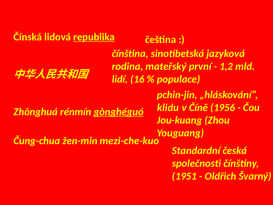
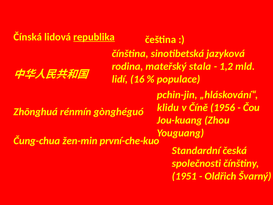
první: první -> stala
gònghéguó underline: present -> none
mezi-che-kuo: mezi-che-kuo -> první-che-kuo
